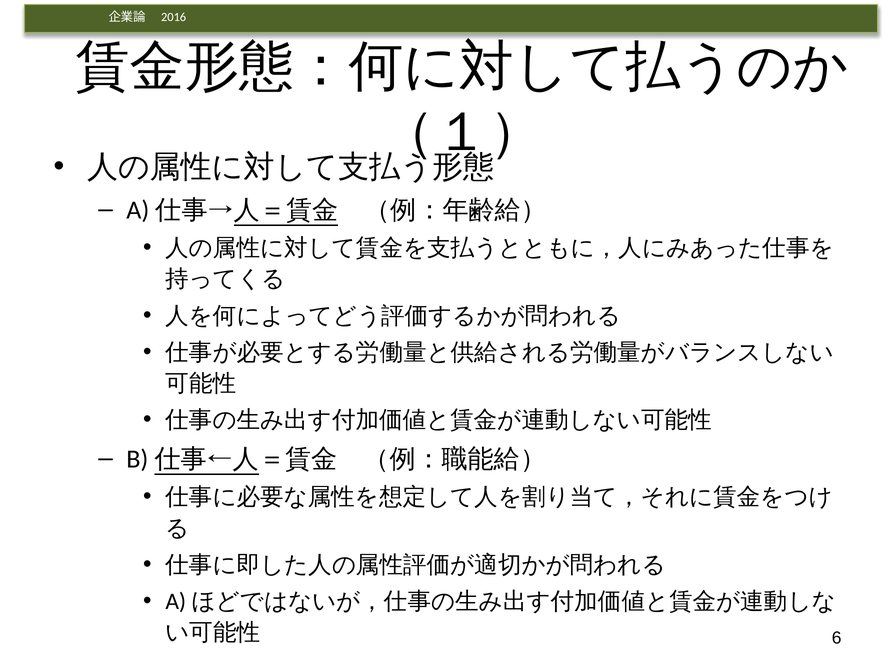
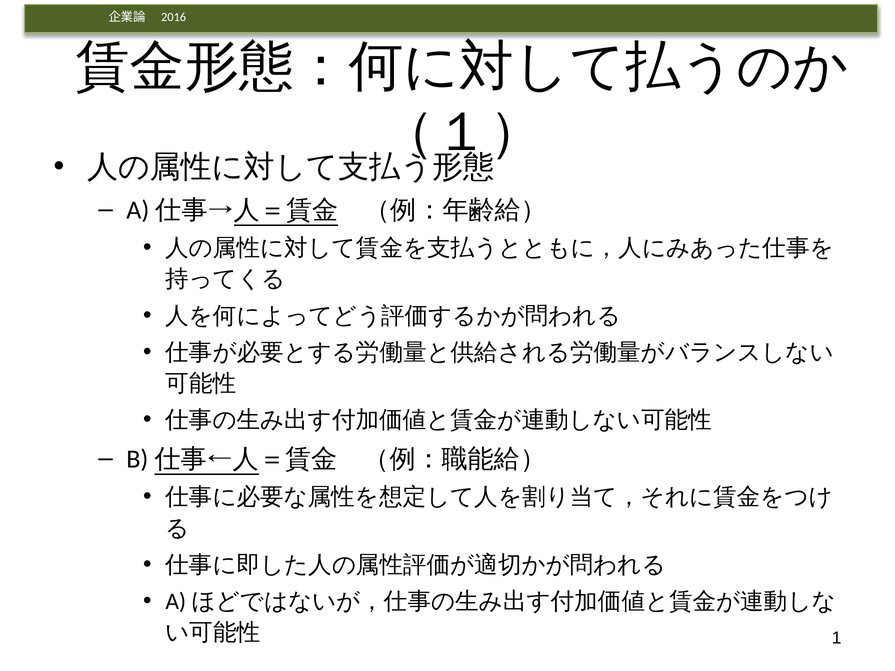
6: 6 -> 1
